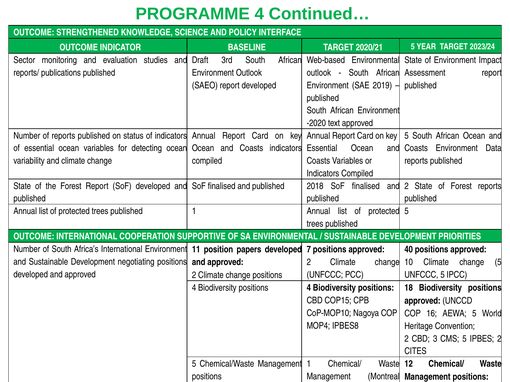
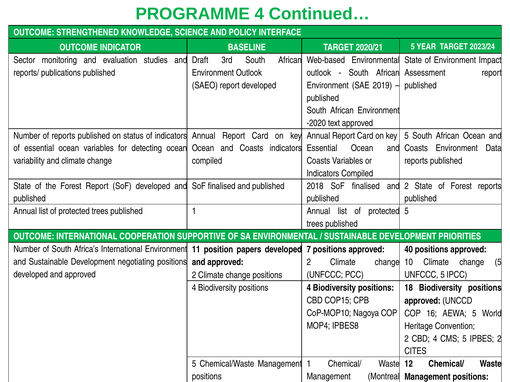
CBD 3: 3 -> 4
